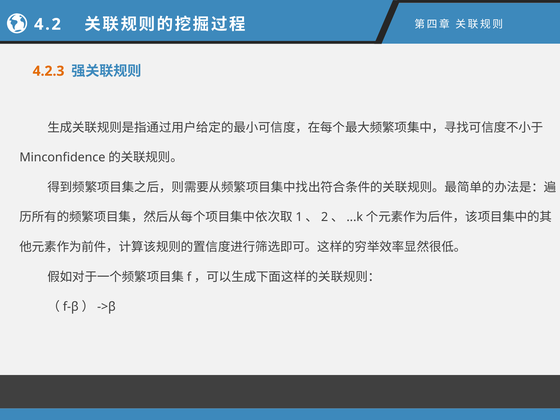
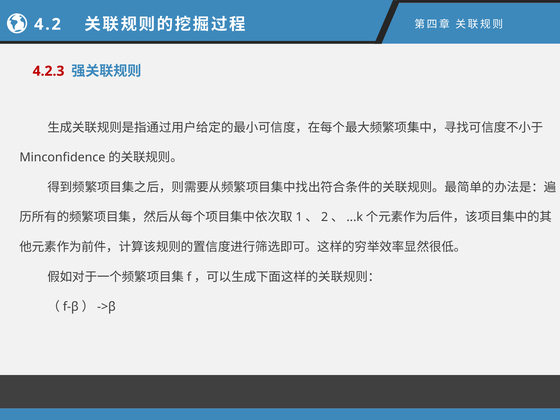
4.2.3 colour: orange -> red
